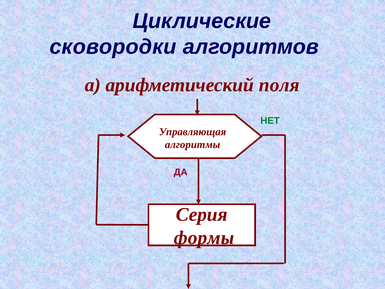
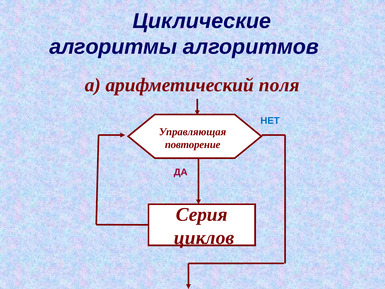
сковородки: сковородки -> алгоритмы
НЕТ colour: green -> blue
алгоритмы: алгоритмы -> повторение
формы: формы -> циклов
